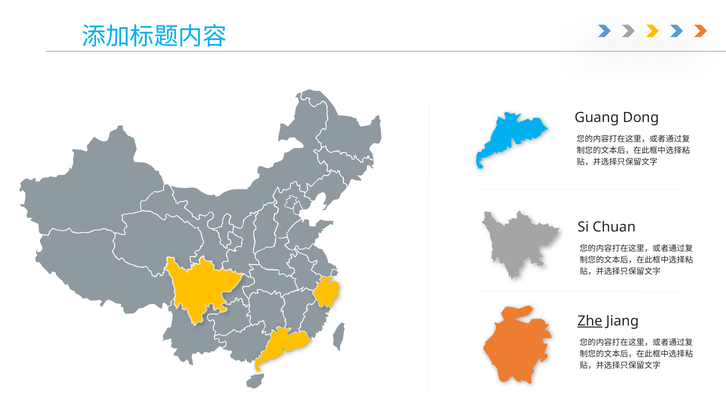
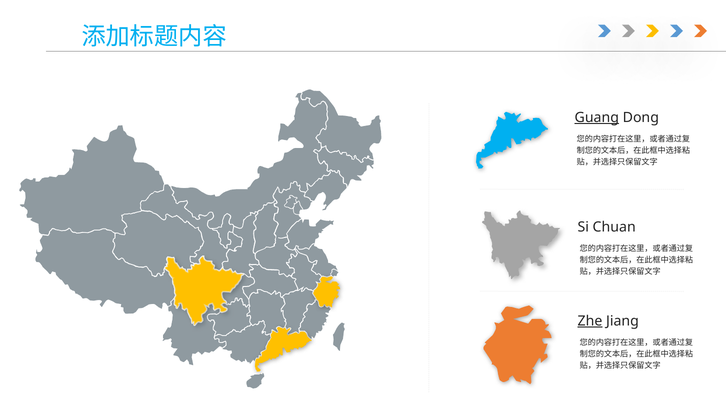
Guang underline: none -> present
